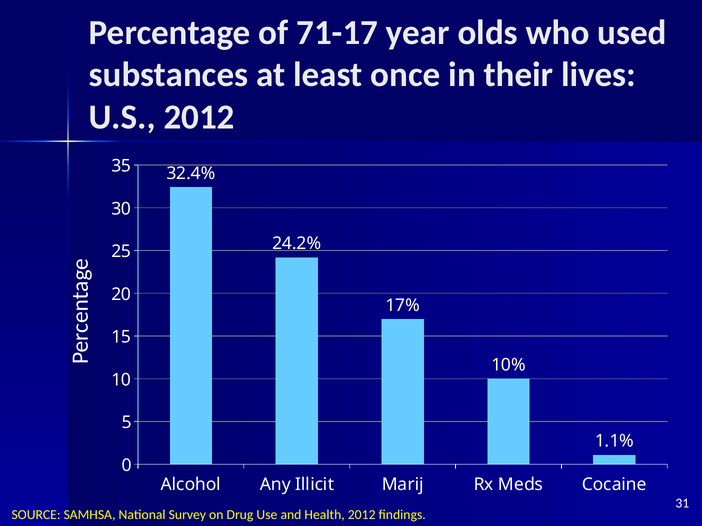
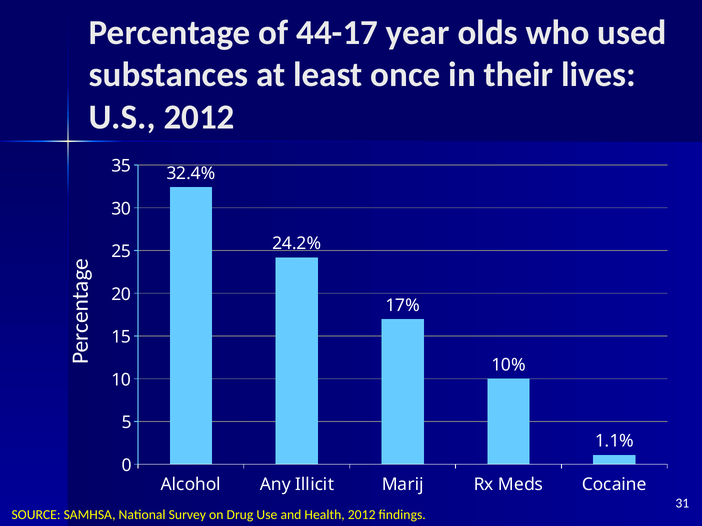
71-17: 71-17 -> 44-17
